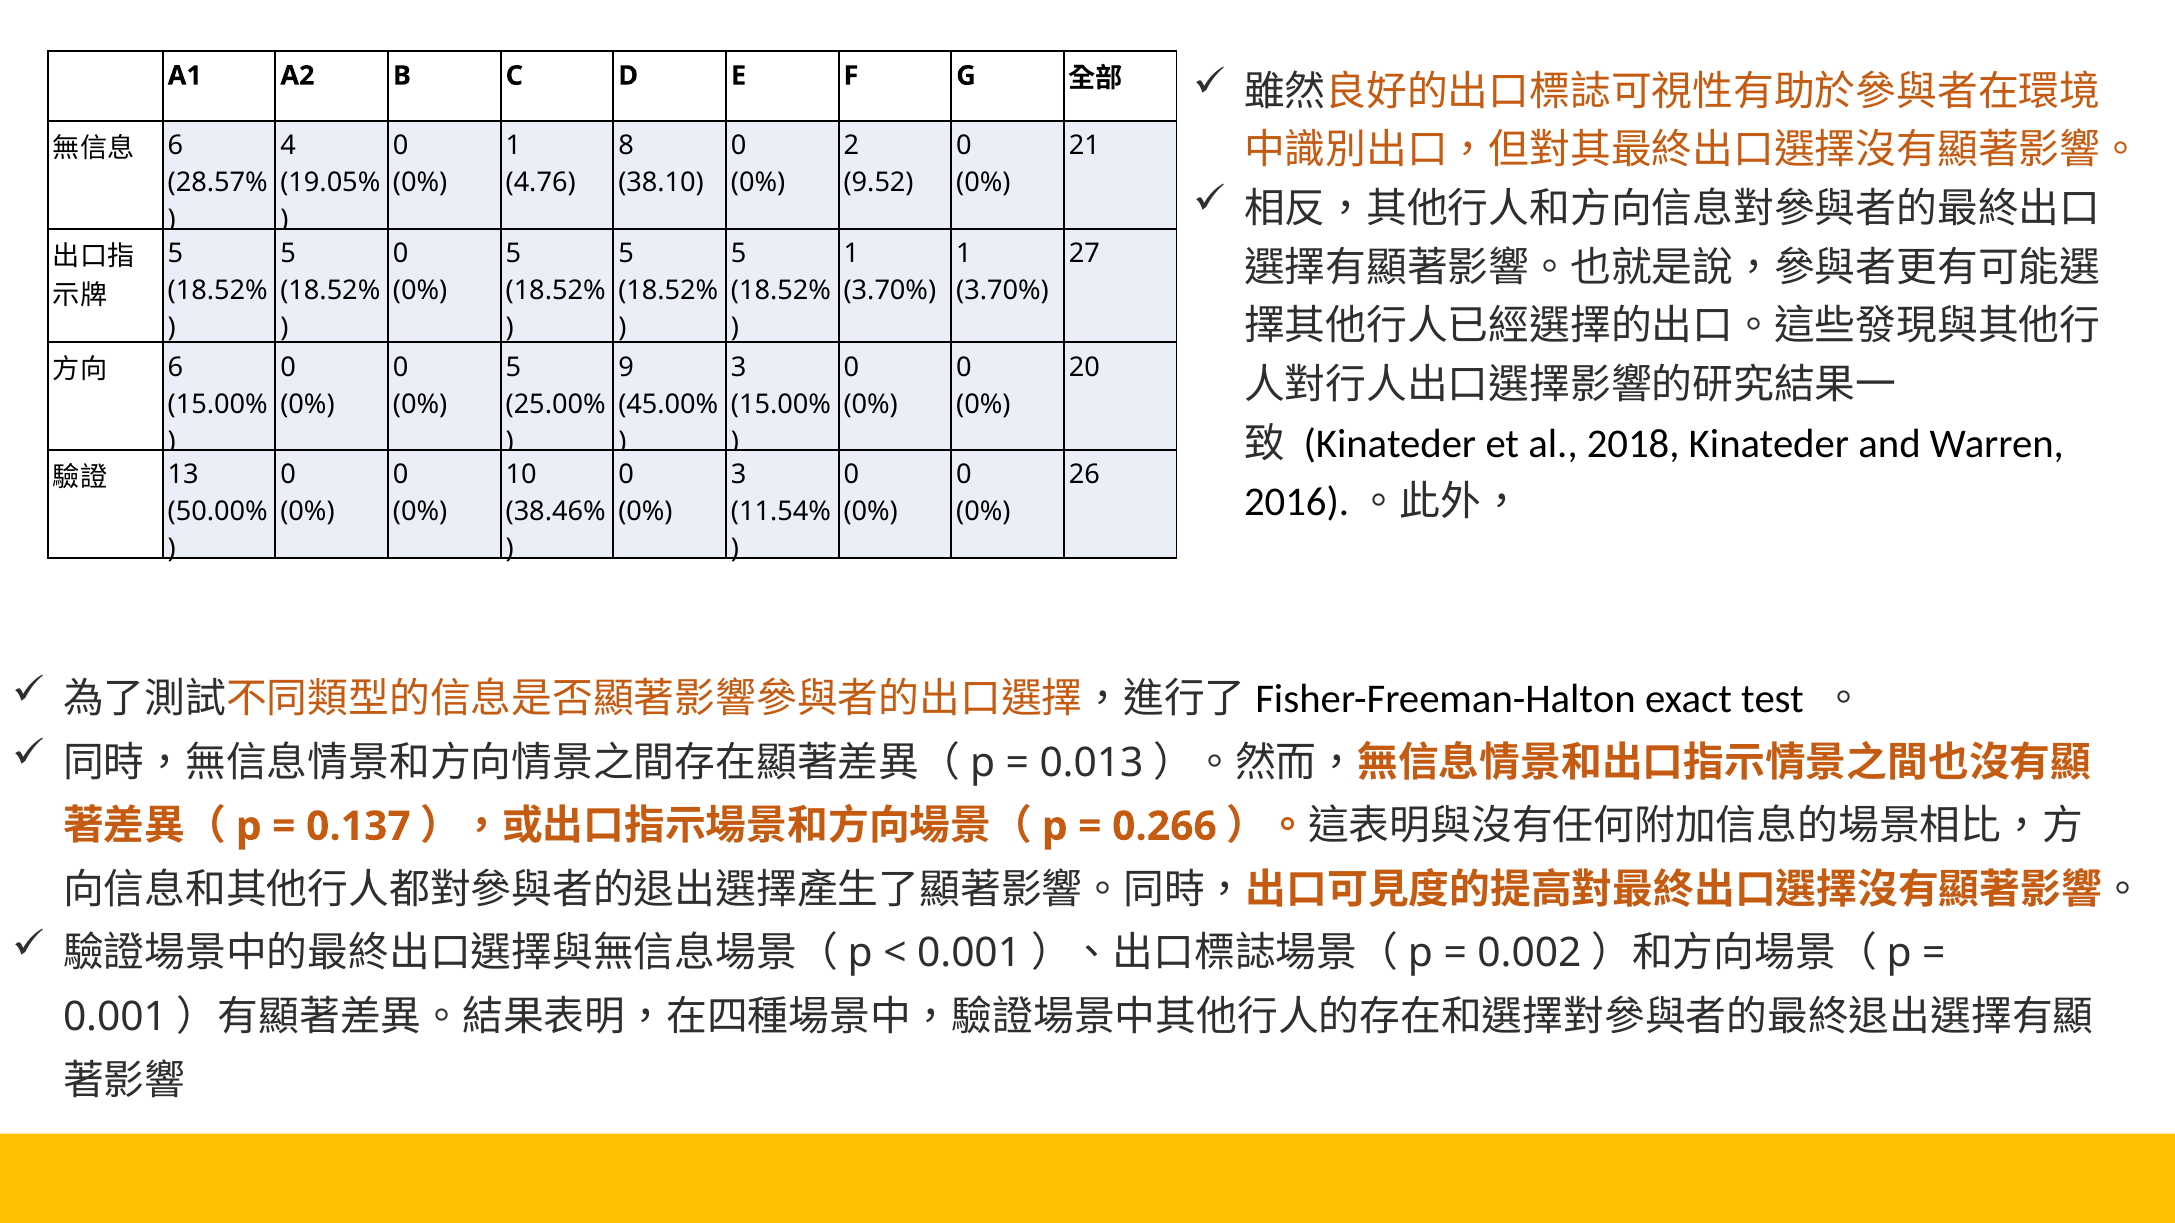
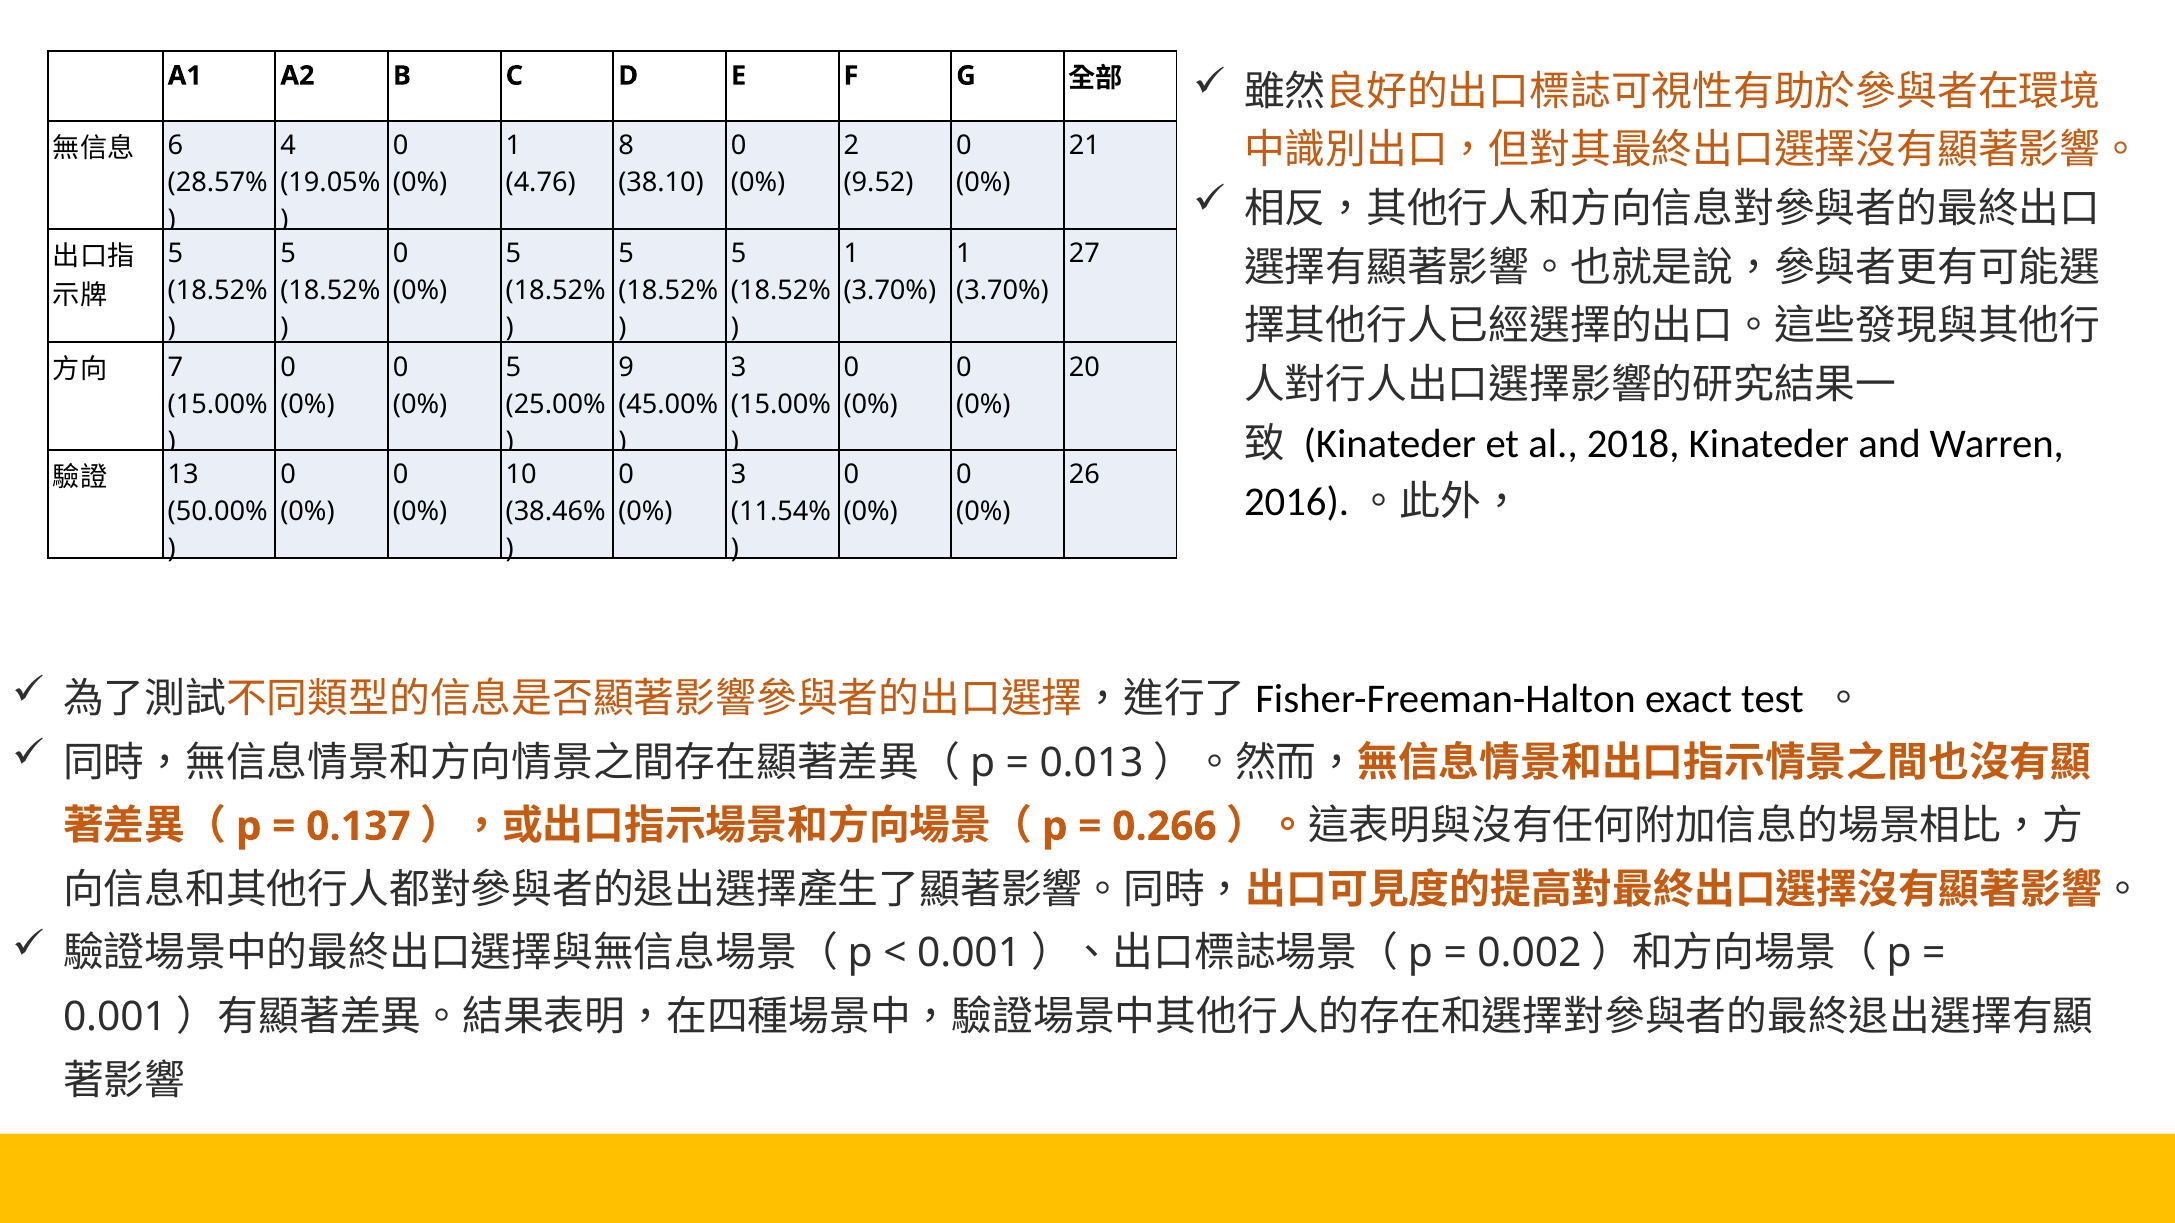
6 at (175, 367): 6 -> 7
